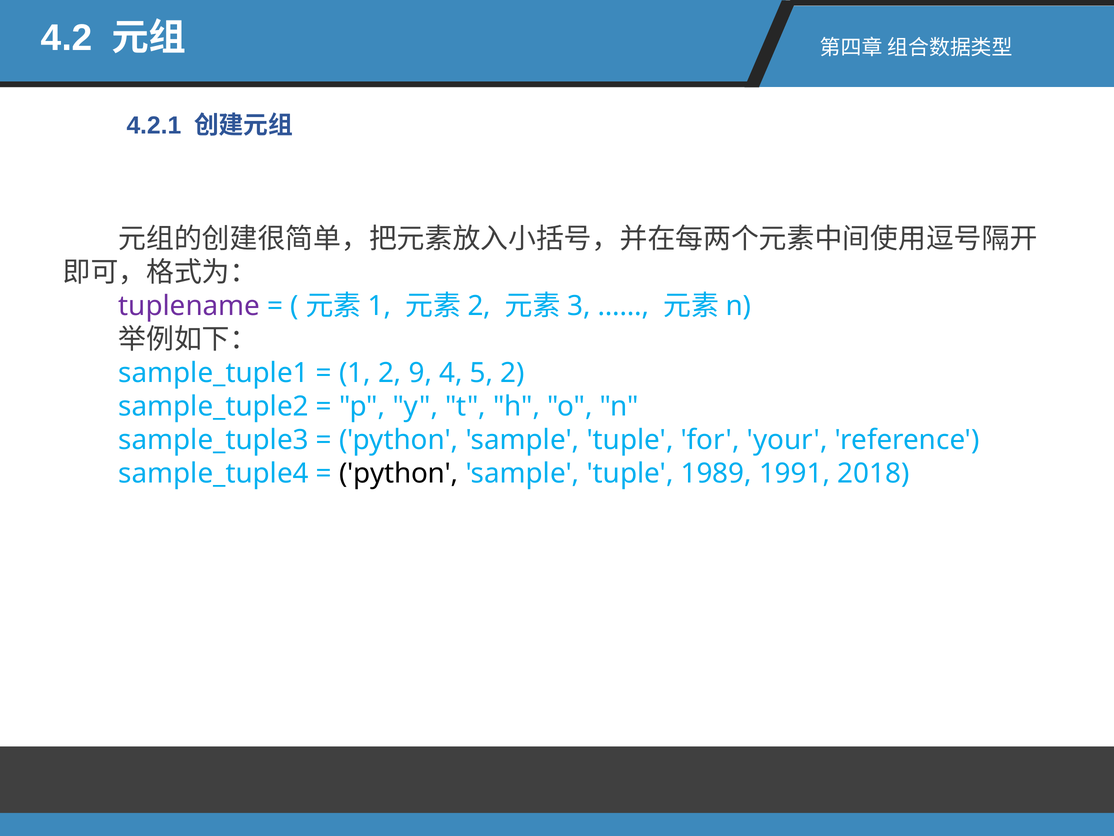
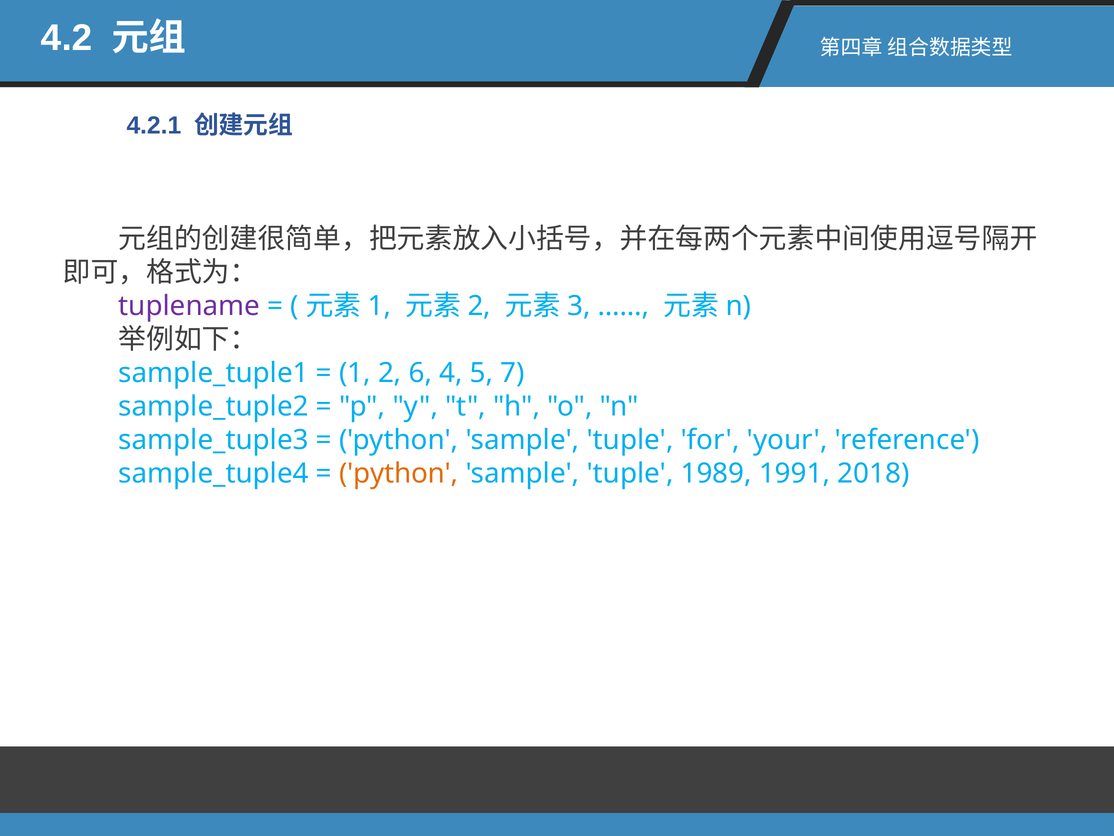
9: 9 -> 6
5 2: 2 -> 7
python at (399, 473) colour: black -> orange
